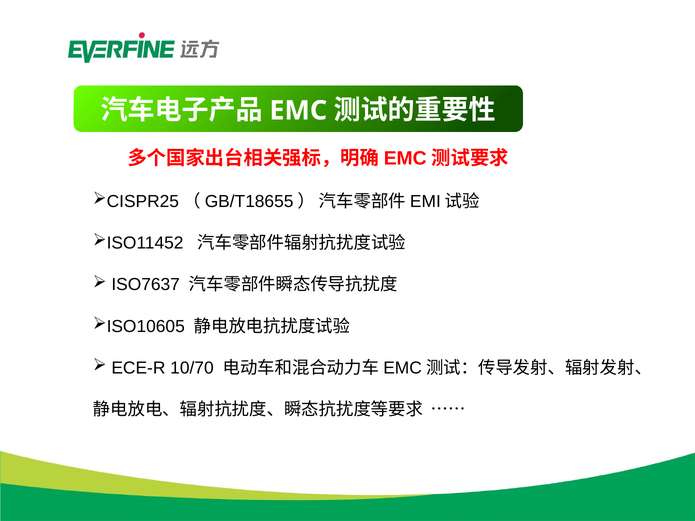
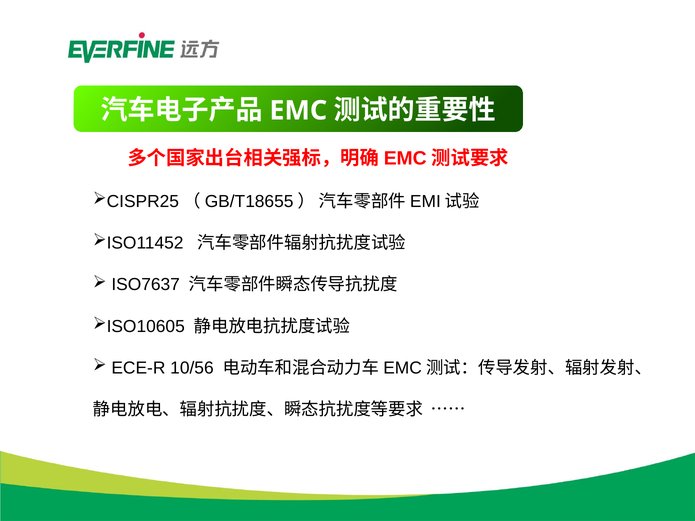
10/70: 10/70 -> 10/56
